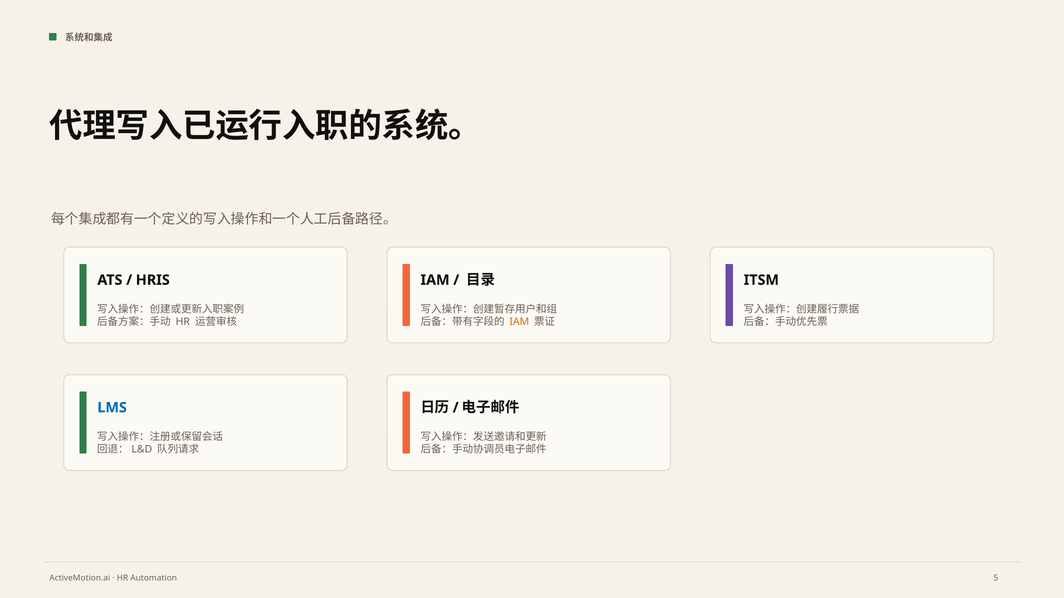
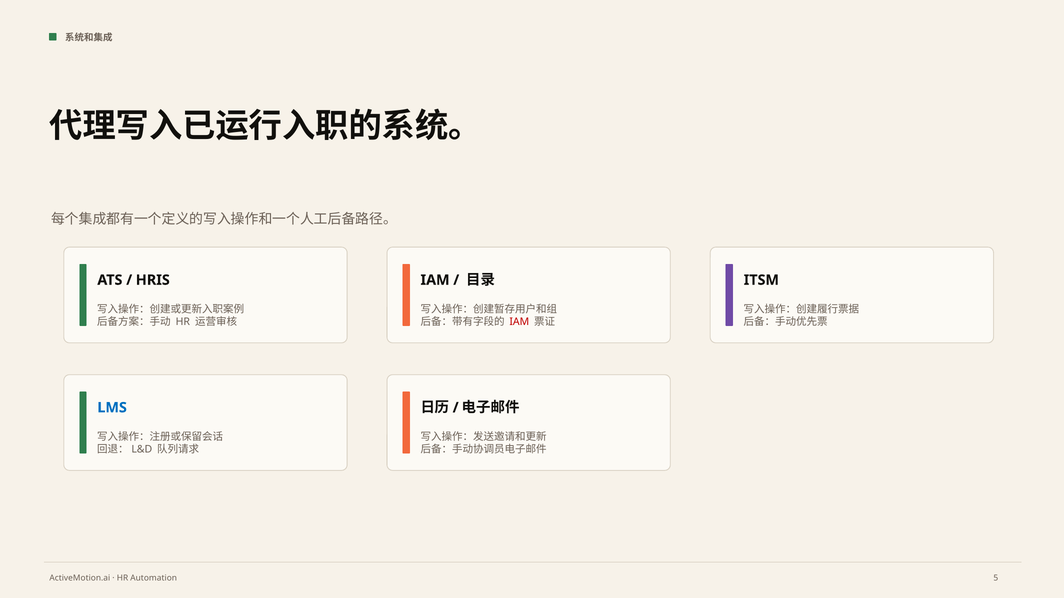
IAM at (519, 322) colour: orange -> red
